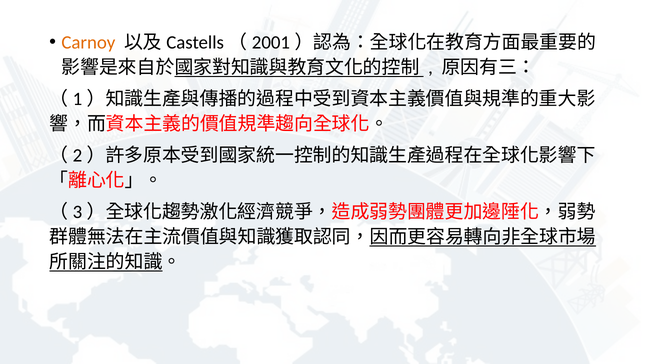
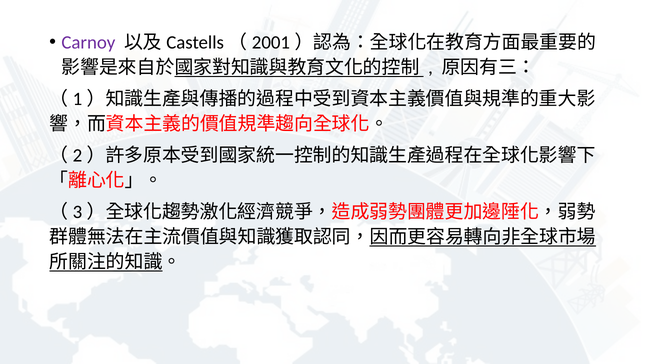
Carnoy colour: orange -> purple
